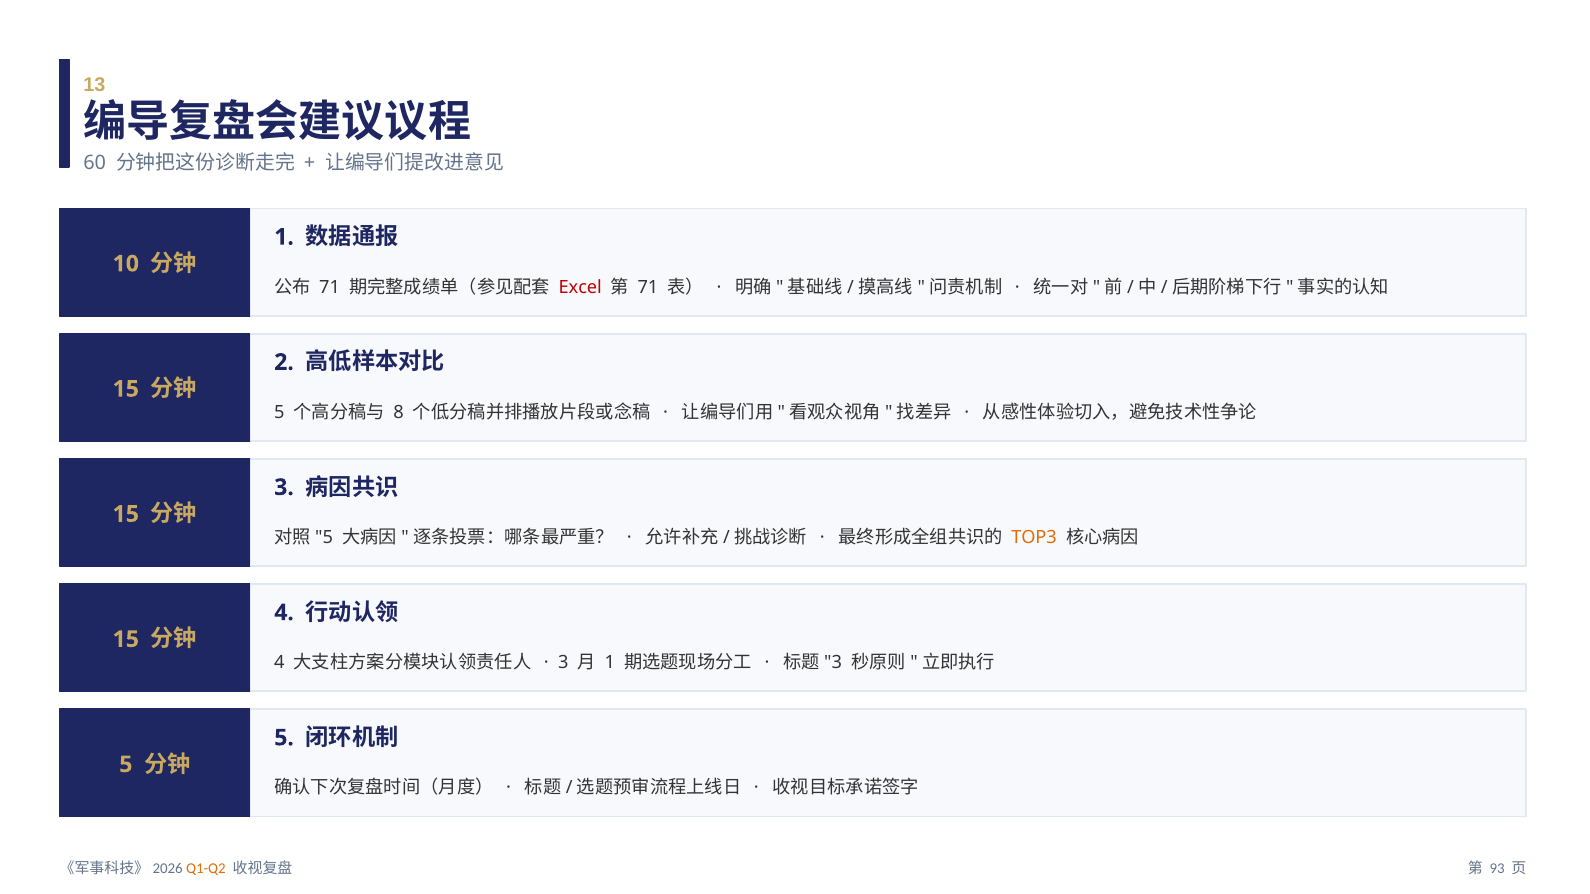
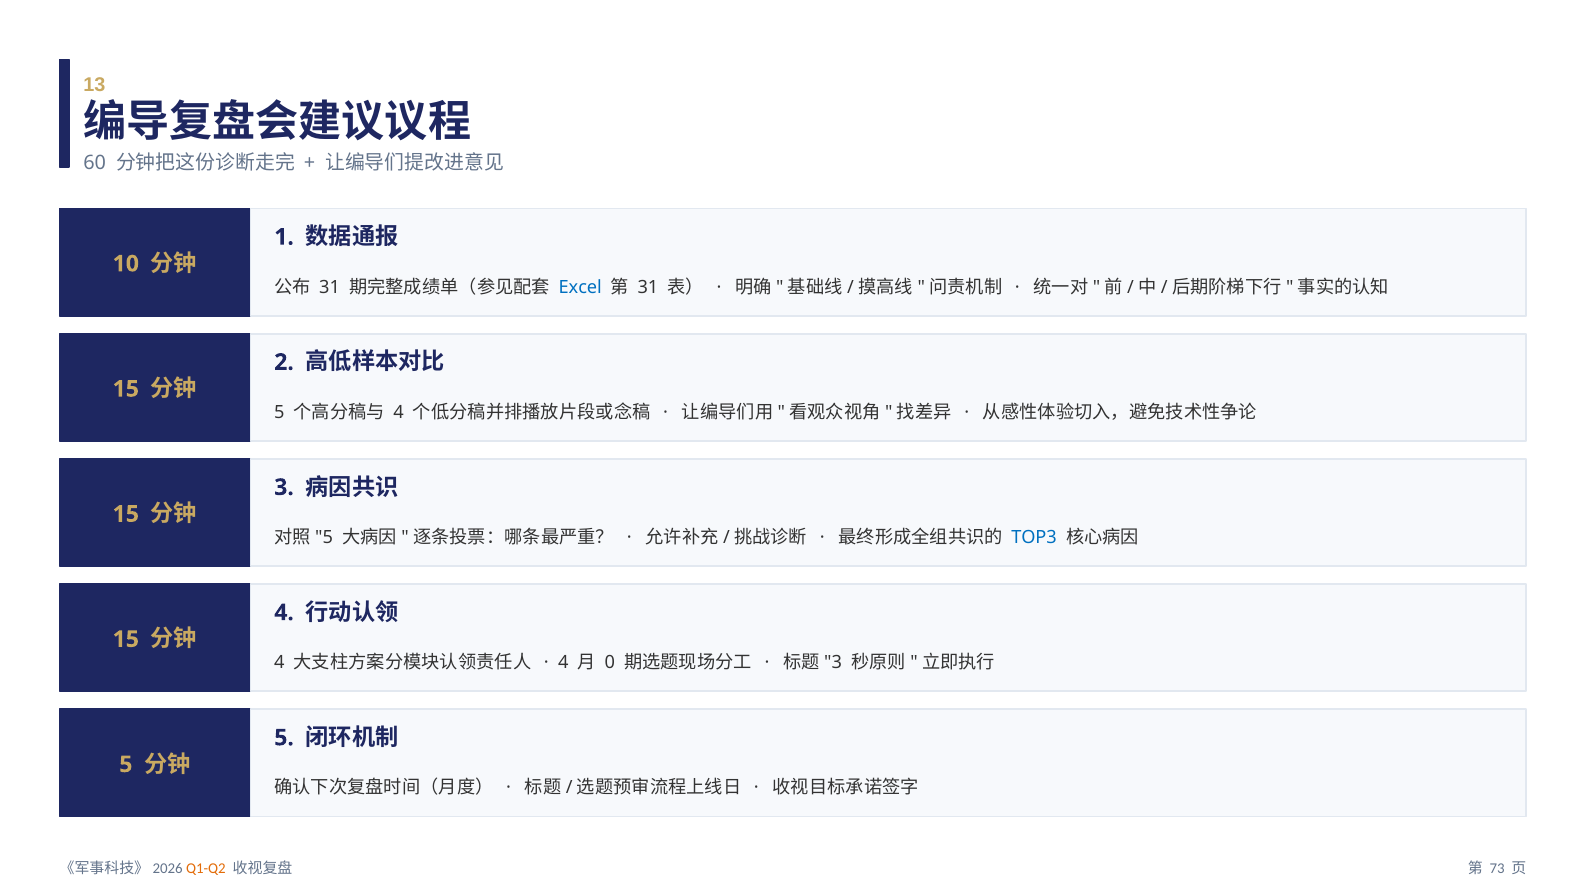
71 at (330, 287): 71 -> 31
Excel colour: red -> blue
71 at (648, 287): 71 -> 31
8 at (399, 413): 8 -> 4
TOP3 colour: orange -> blue
3 at (563, 663): 3 -> 4
1 at (610, 663): 1 -> 0
93: 93 -> 73
